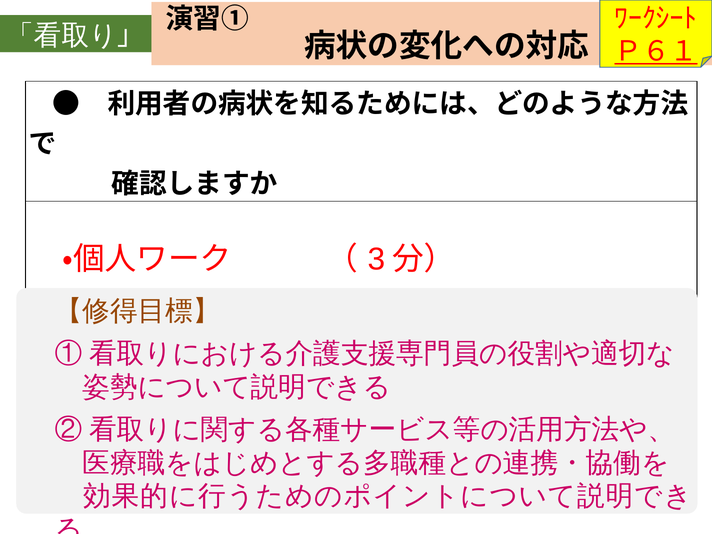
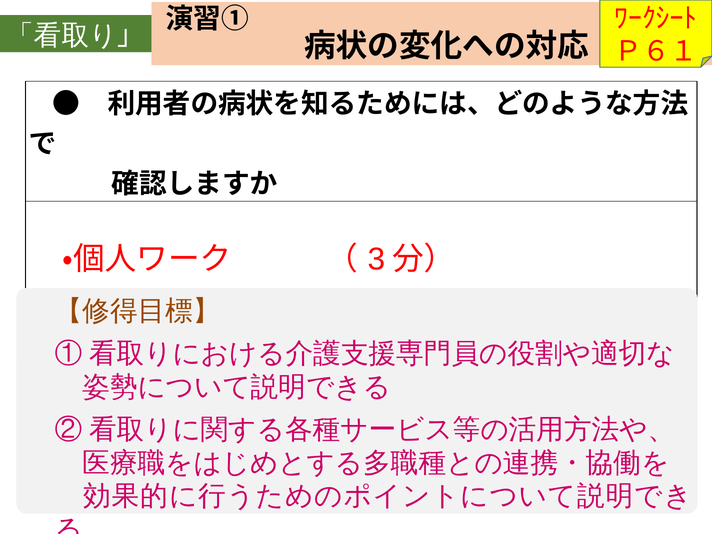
Ｐ６１ underline: present -> none
